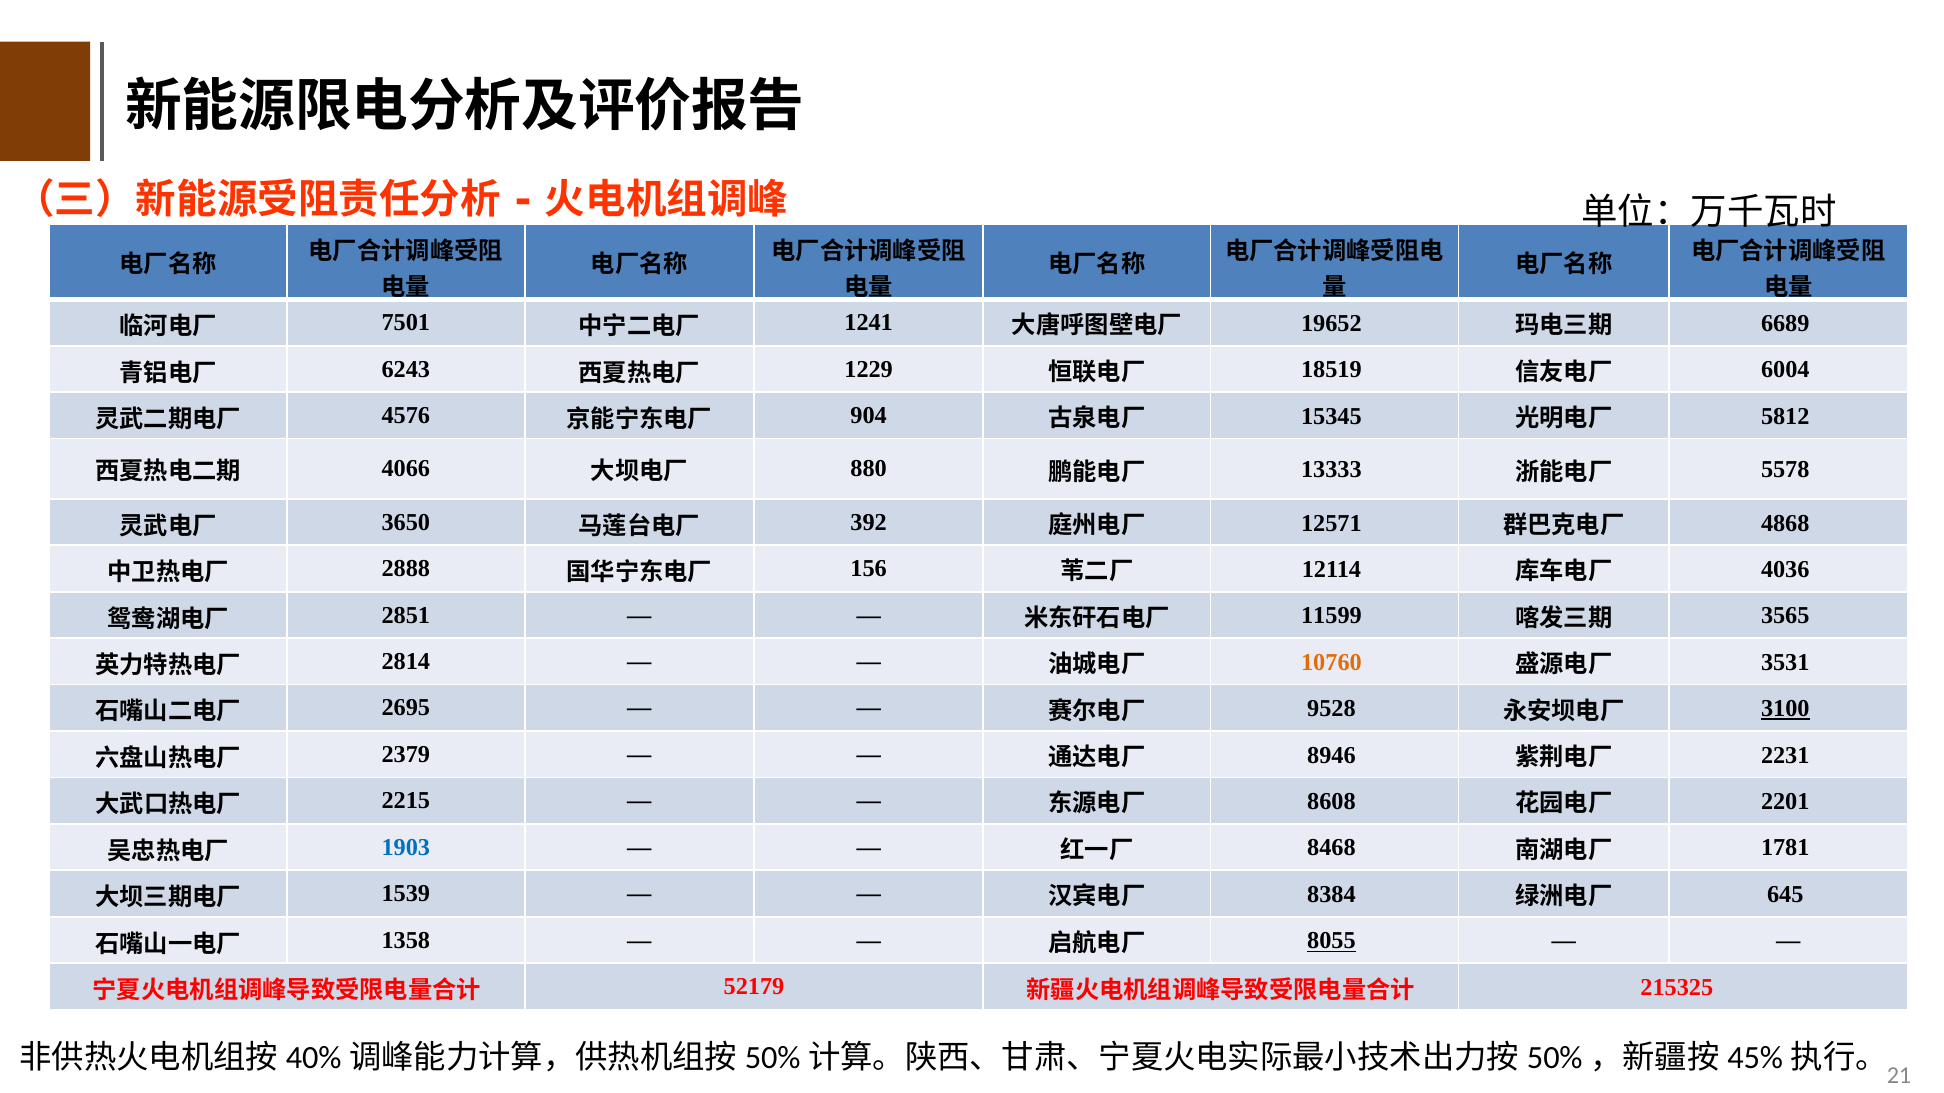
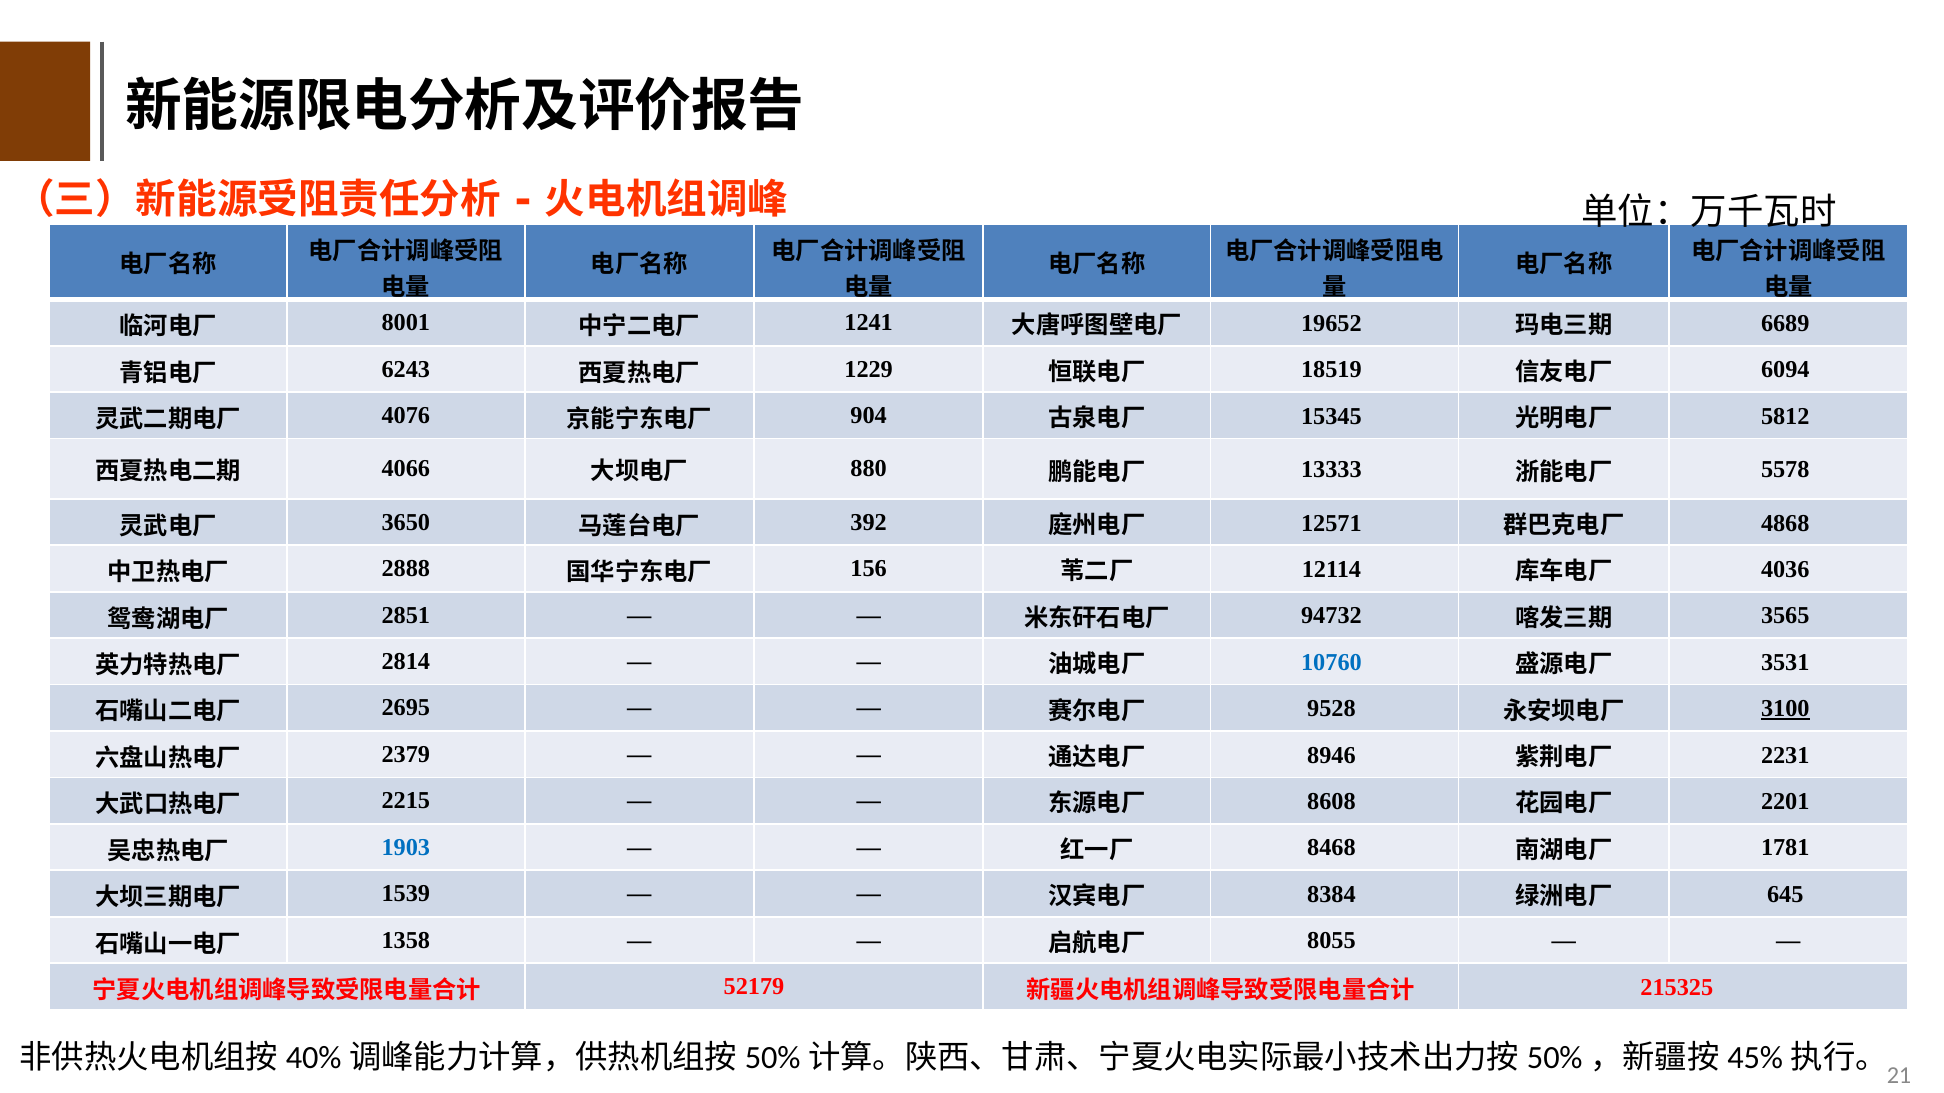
7501: 7501 -> 8001
6004: 6004 -> 6094
4576: 4576 -> 4076
11599: 11599 -> 94732
10760 colour: orange -> blue
8055 underline: present -> none
